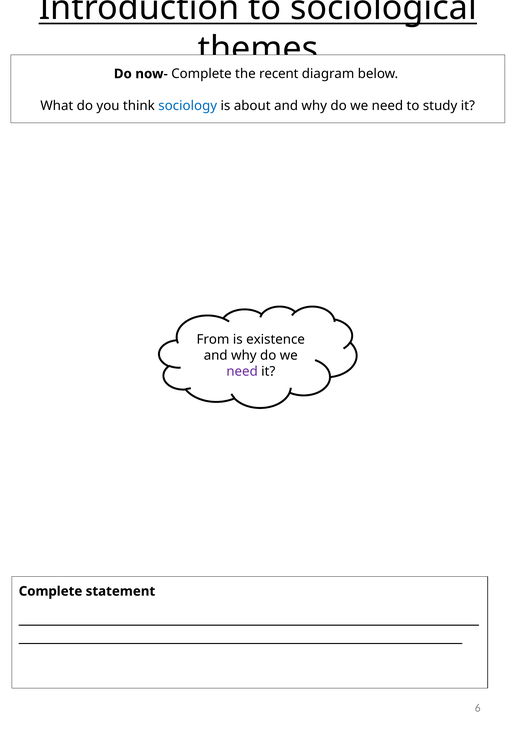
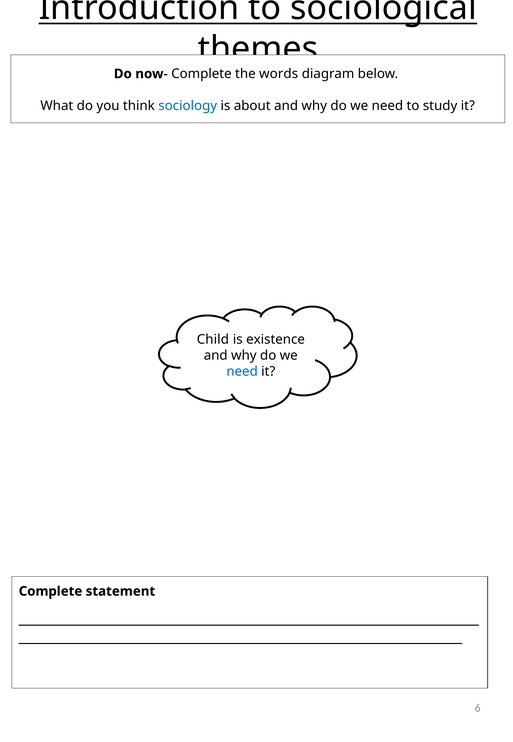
recent: recent -> words
From: From -> Child
need at (242, 371) colour: purple -> blue
